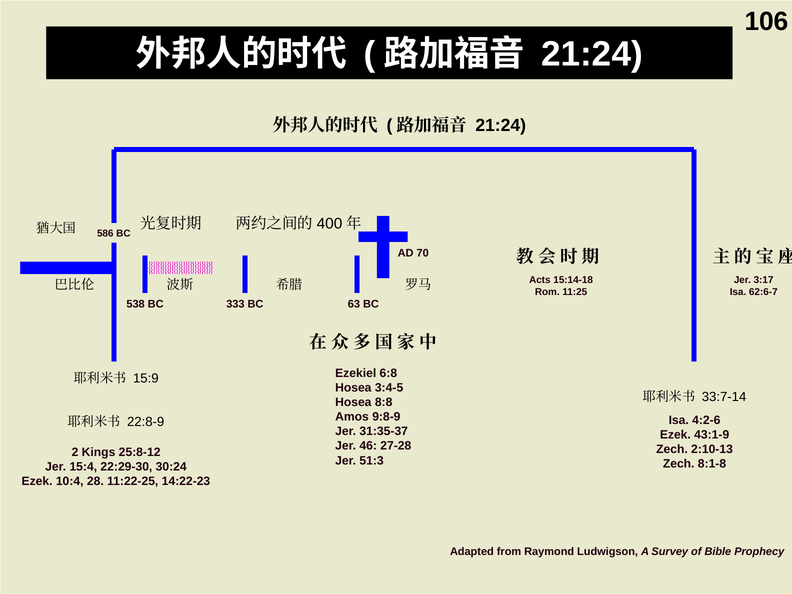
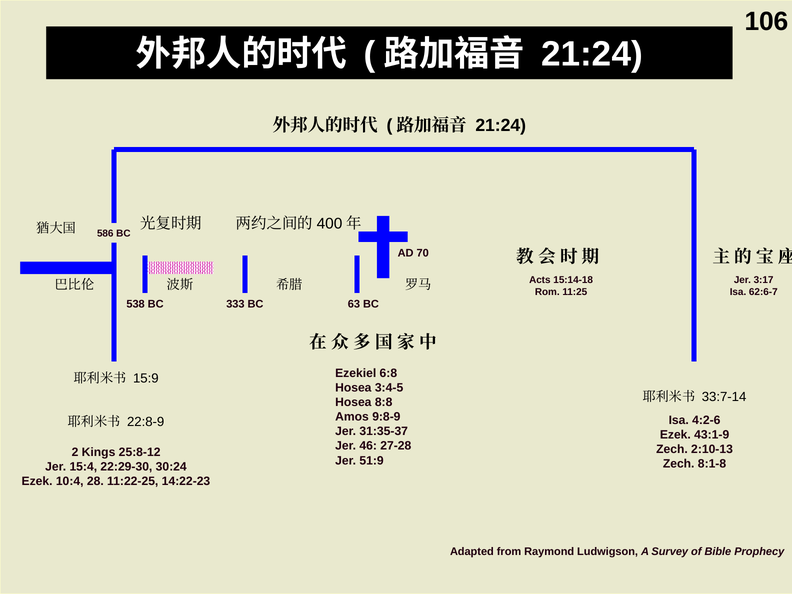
51:3: 51:3 -> 51:9
